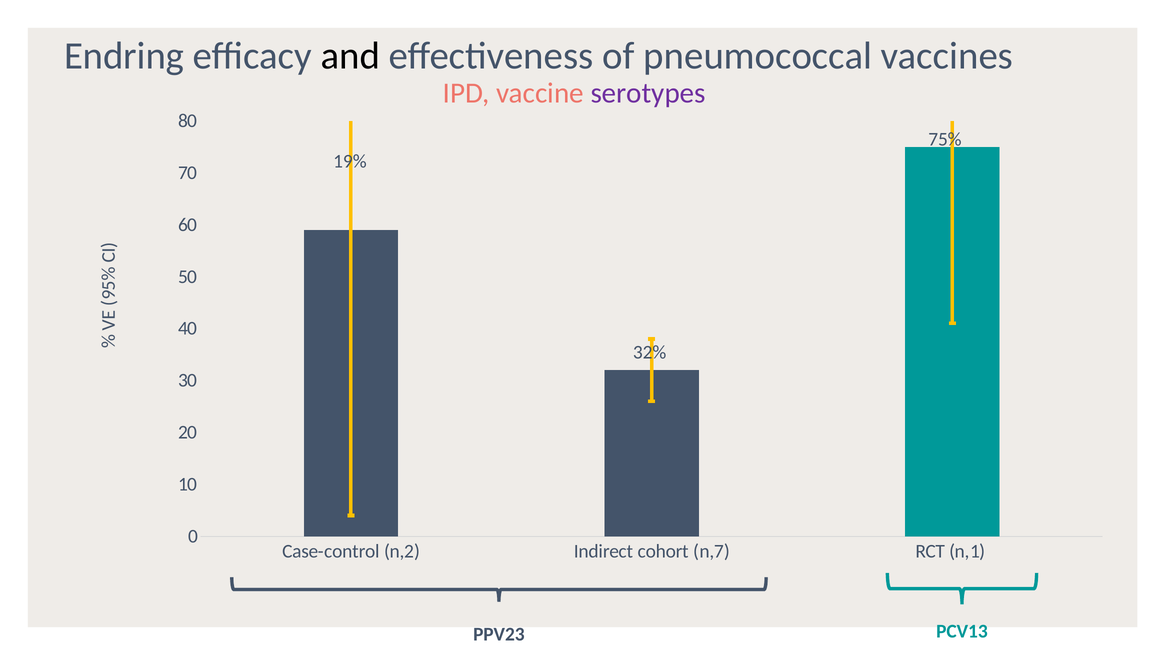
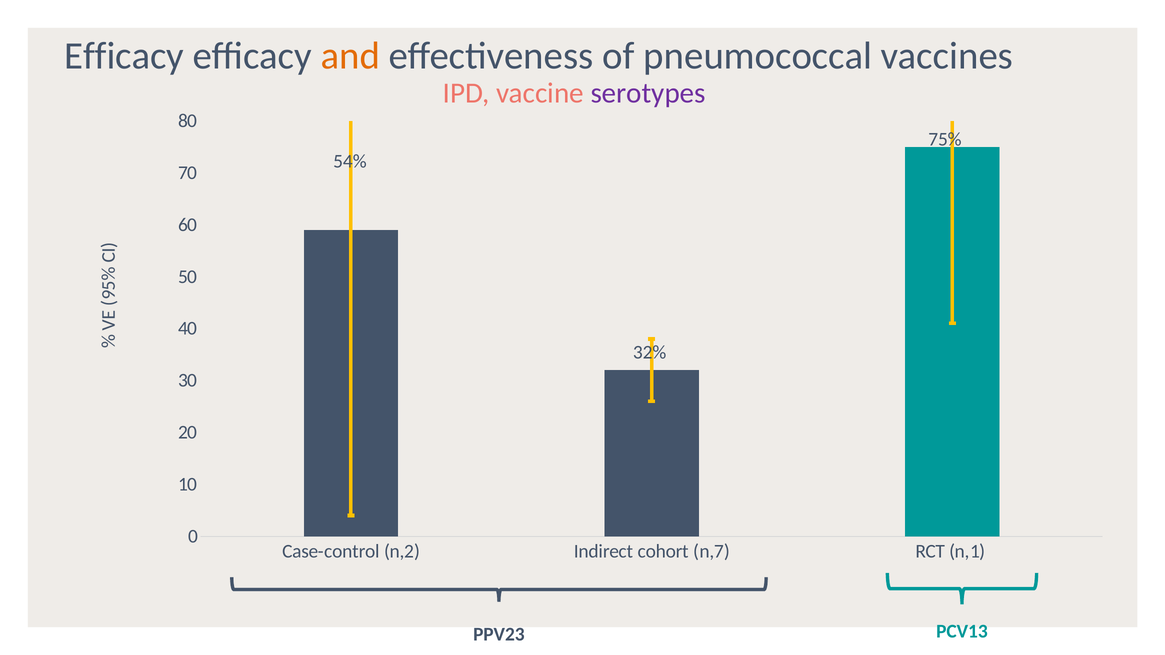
Endring at (124, 56): Endring -> Efficacy
and colour: black -> orange
19%: 19% -> 54%
